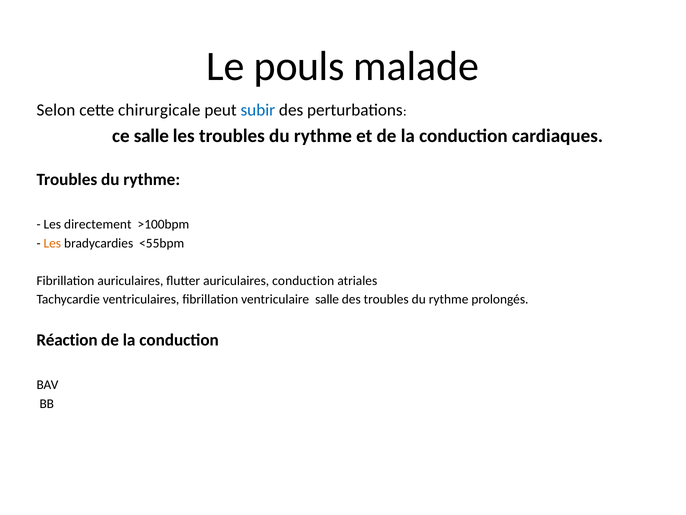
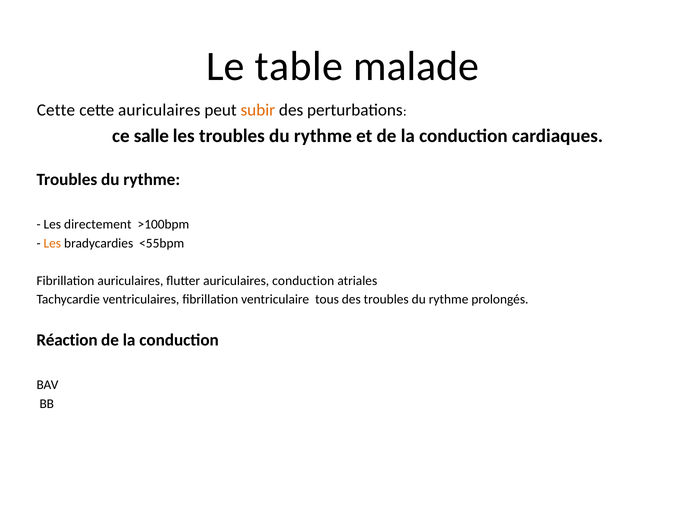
pouls: pouls -> table
Selon at (56, 110): Selon -> Cette
cette chirurgicale: chirurgicale -> auriculaires
subir colour: blue -> orange
ventriculaire salle: salle -> tous
